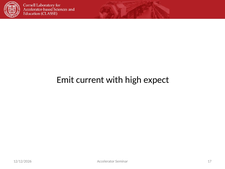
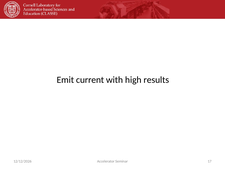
expect: expect -> results
